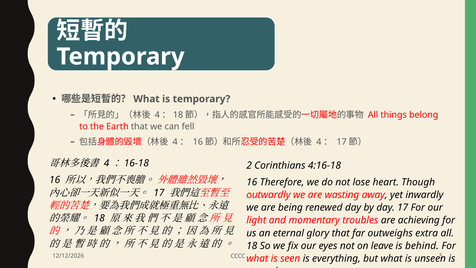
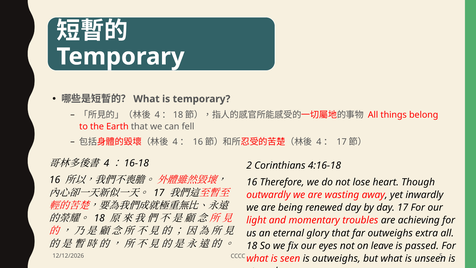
behind: behind -> passed
is everything: everything -> outweighs
